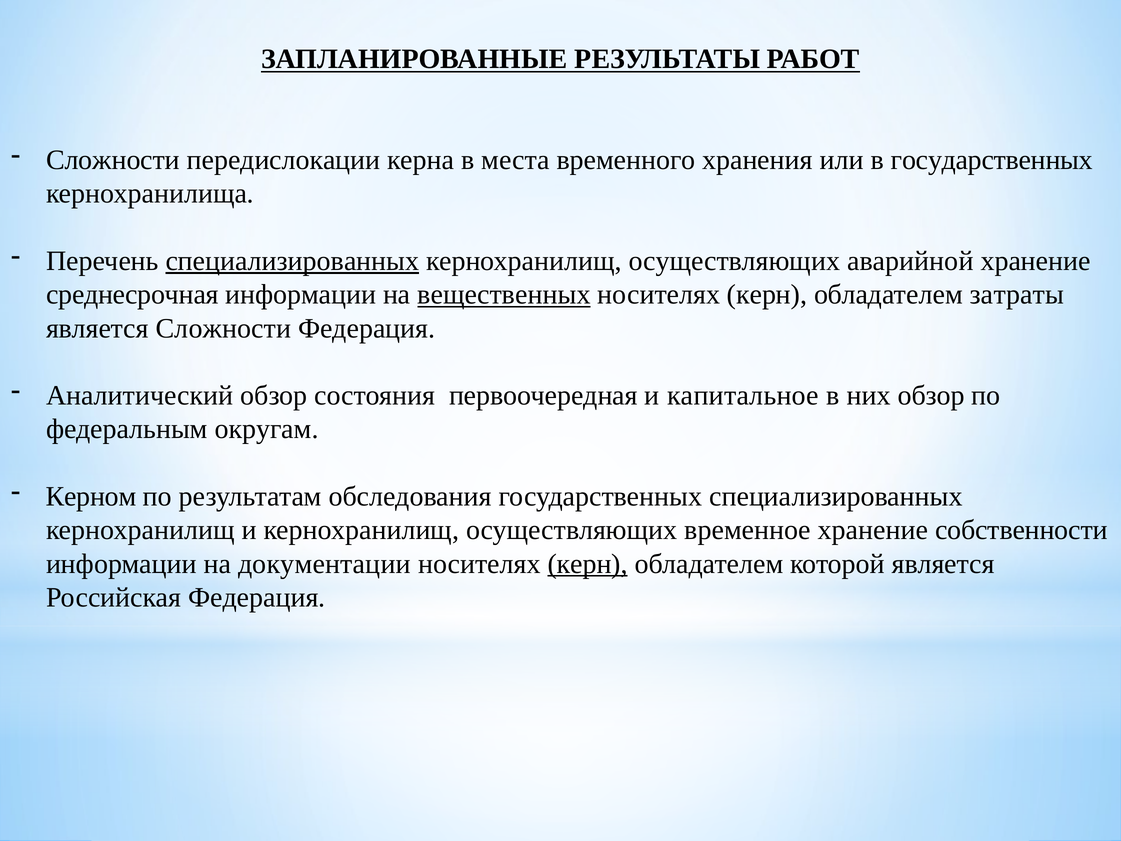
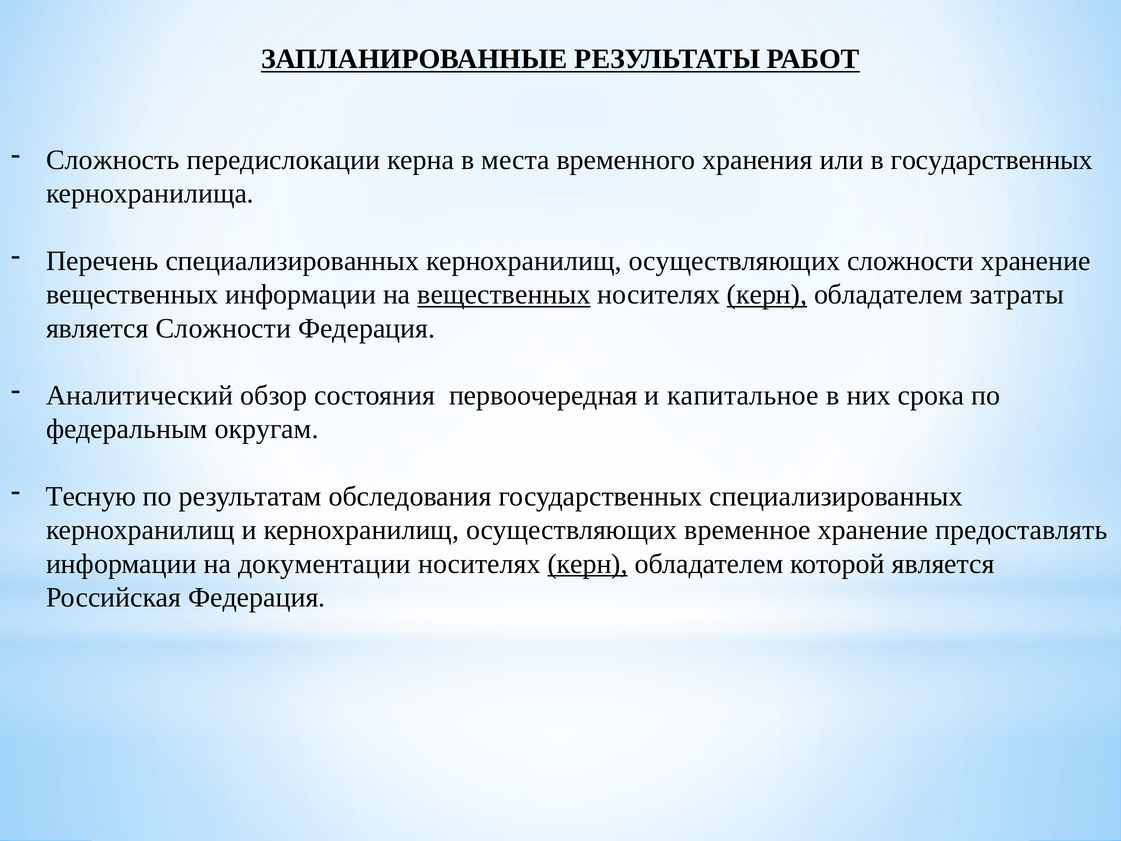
Сложности at (113, 160): Сложности -> Сложность
специализированных at (292, 261) underline: present -> none
осуществляющих аварийной: аварийной -> сложности
среднесрочная at (132, 295): среднесрочная -> вещественных
керн at (767, 295) underline: none -> present
них обзор: обзор -> срока
Керном: Керном -> Тесную
собственности: собственности -> предоставлять
